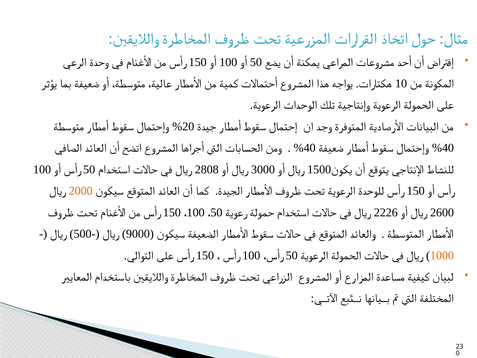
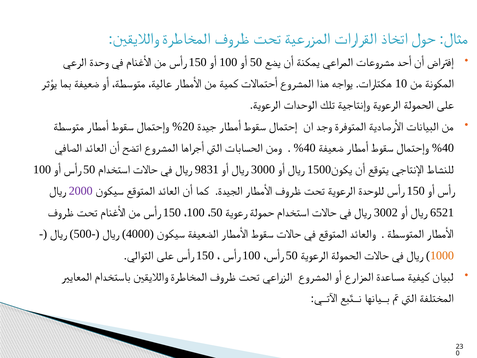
2808: 2808 -> 9831
2000 colour: orange -> purple
2226: 2226 -> 3002
2600: 2600 -> 6521
9000: 9000 -> 4000
